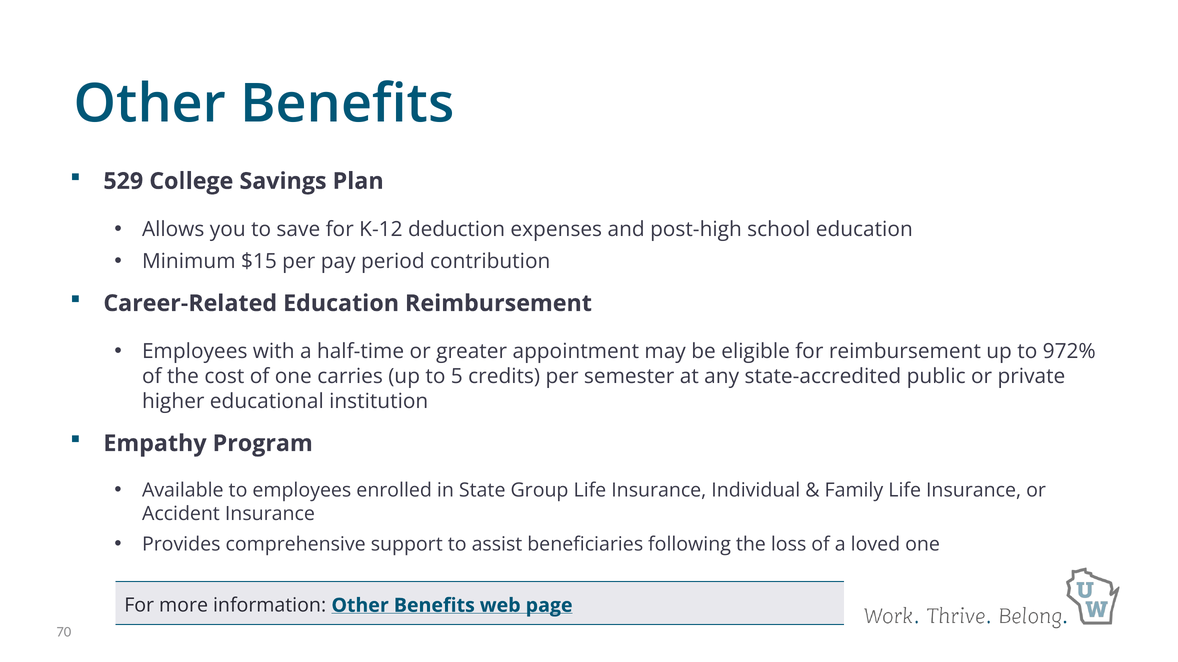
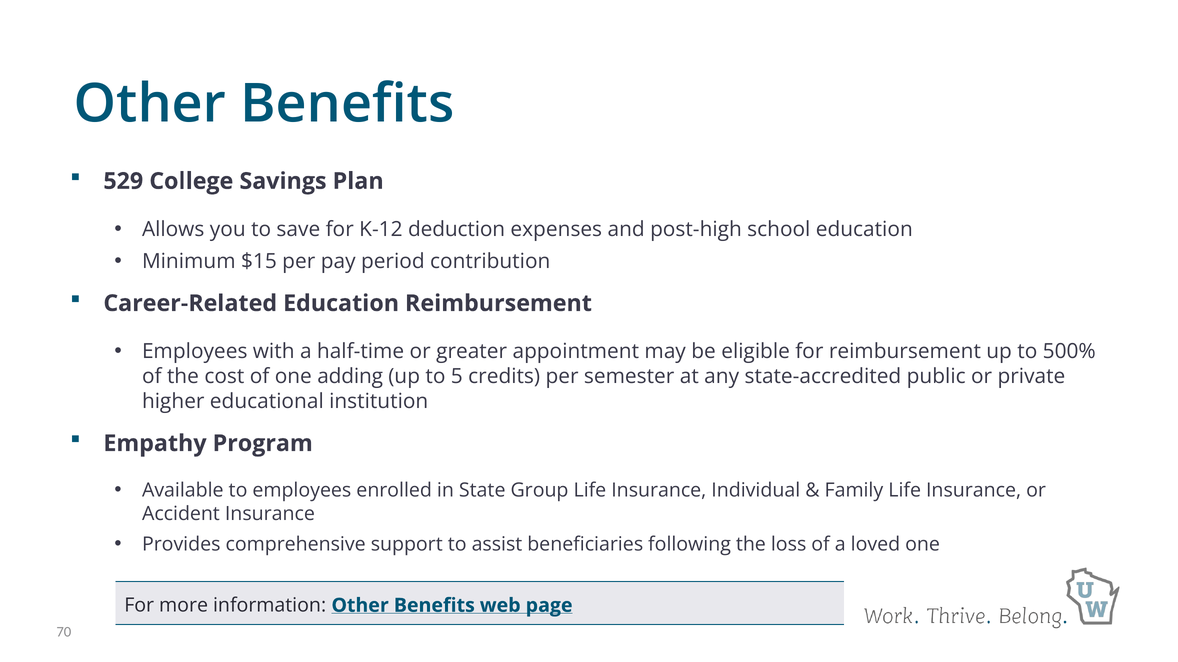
972%: 972% -> 500%
carries: carries -> adding
